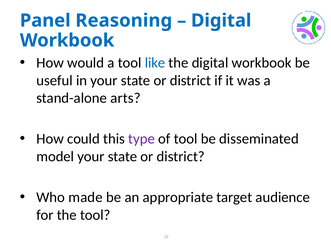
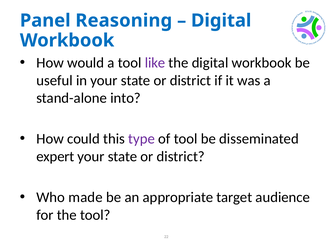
like colour: blue -> purple
arts: arts -> into
model: model -> expert
